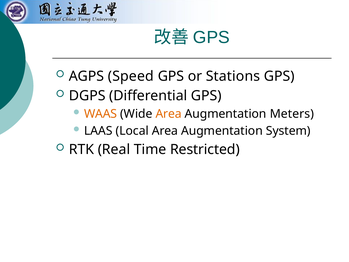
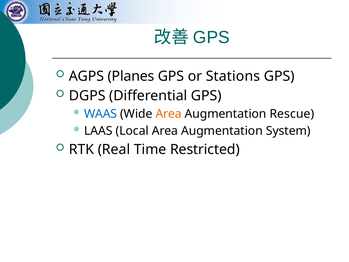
Speed: Speed -> Planes
WAAS colour: orange -> blue
Meters: Meters -> Rescue
